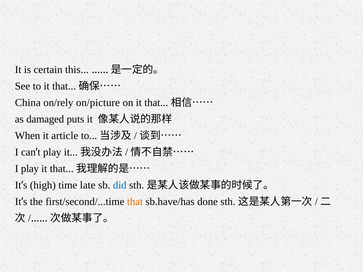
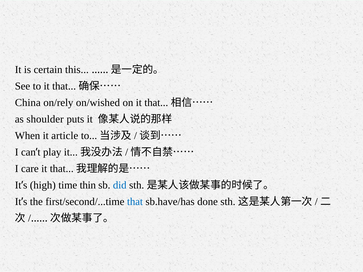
on/picture: on/picture -> on/wished
damaged: damaged -> shoulder
I play: play -> care
late: late -> thin
that at (135, 202) colour: orange -> blue
